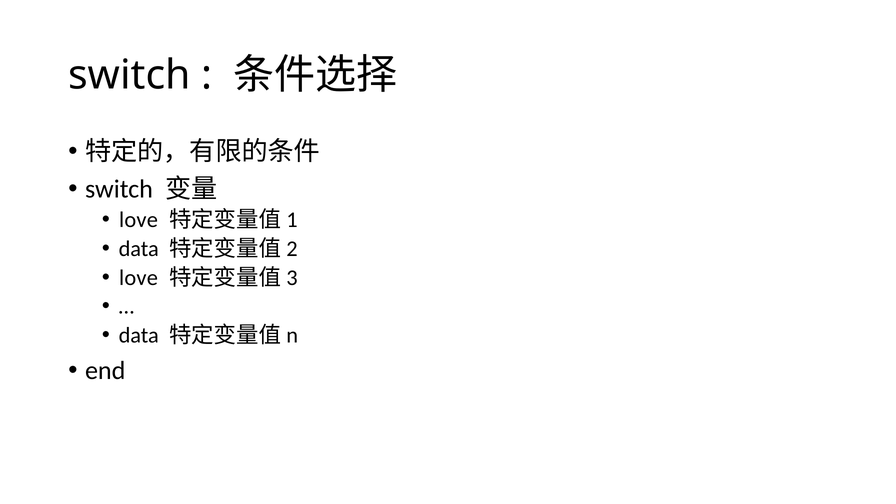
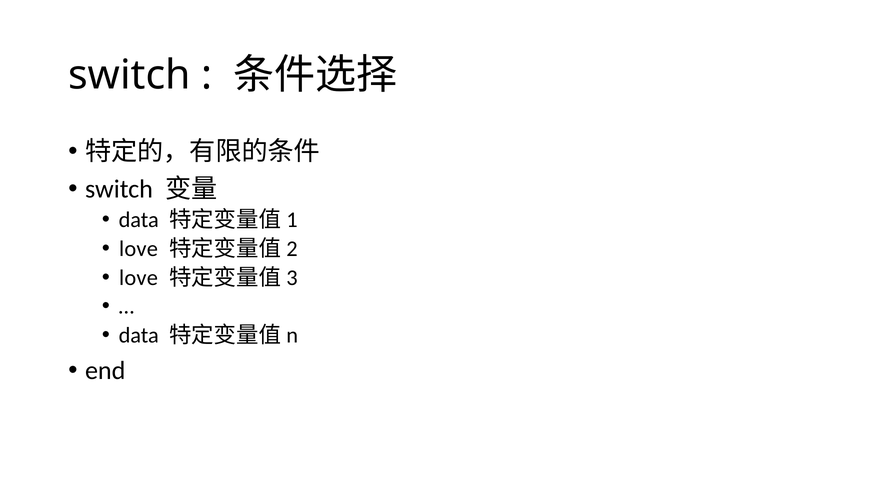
love at (139, 220): love -> data
data at (139, 249): data -> love
